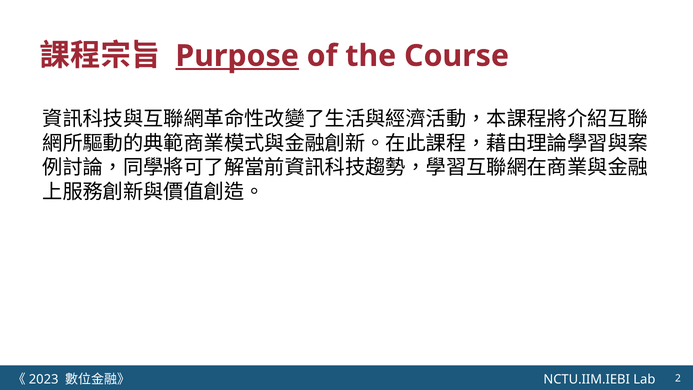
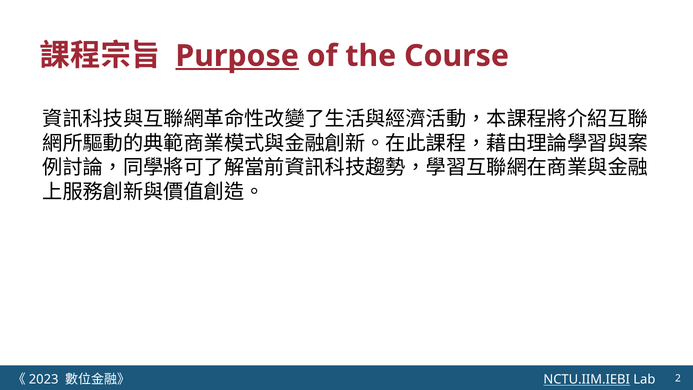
NCTU.IIM.IEBI underline: none -> present
